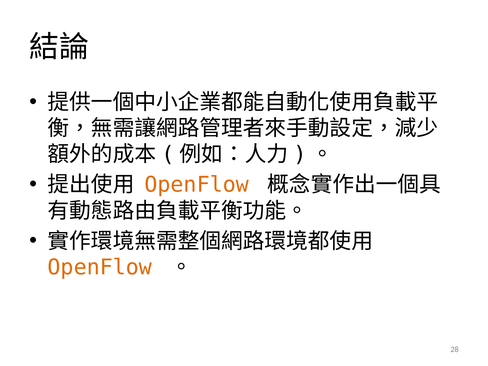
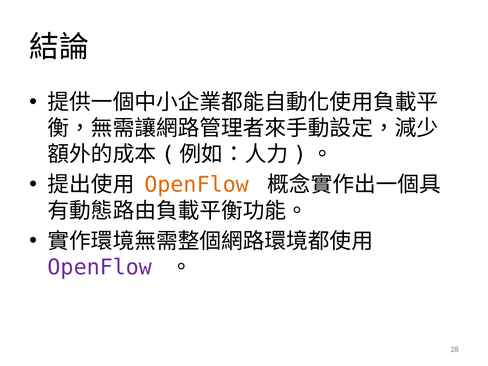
OpenFlow at (100, 267) colour: orange -> purple
